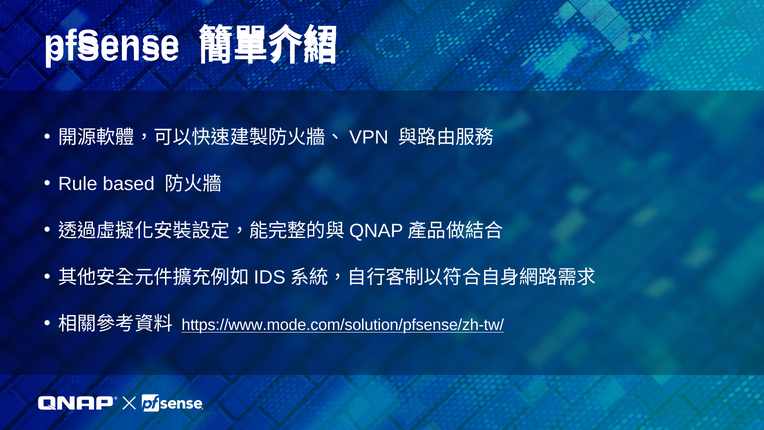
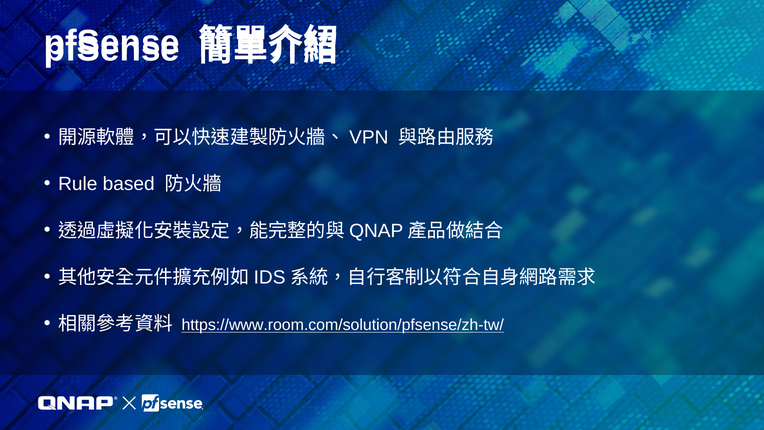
https://www.mode.com/solution/pfsense/zh-tw/: https://www.mode.com/solution/pfsense/zh-tw/ -> https://www.room.com/solution/pfsense/zh-tw/
